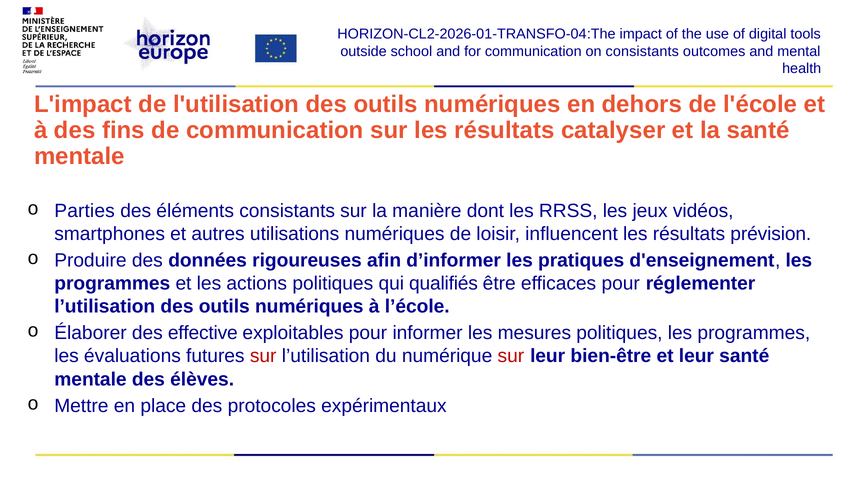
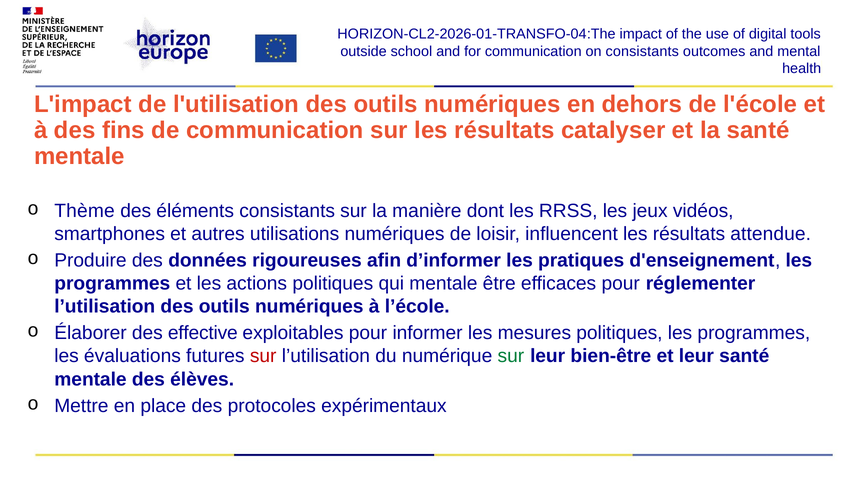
Parties: Parties -> Thème
prévision: prévision -> attendue
qui qualifiés: qualifiés -> mentale
sur at (511, 356) colour: red -> green
